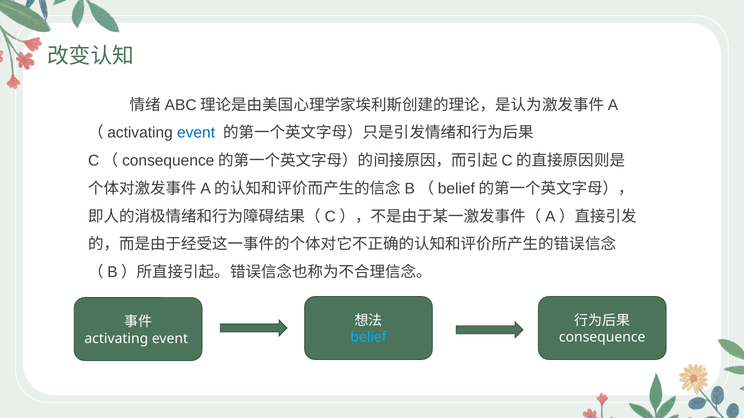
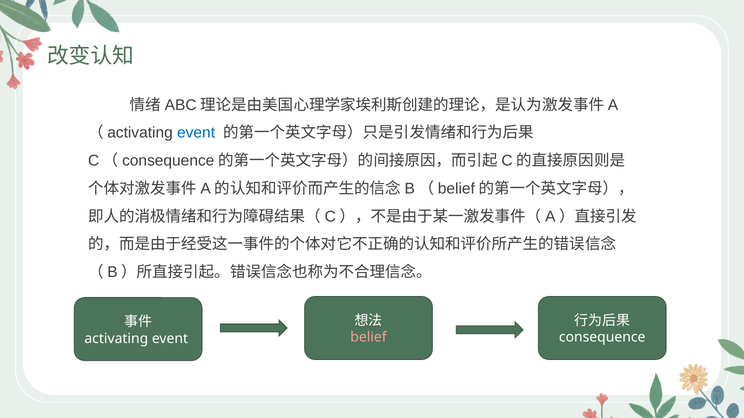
belief colour: light blue -> pink
